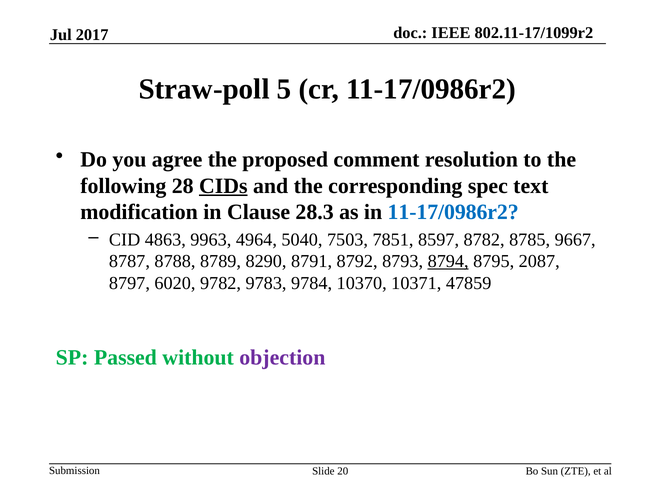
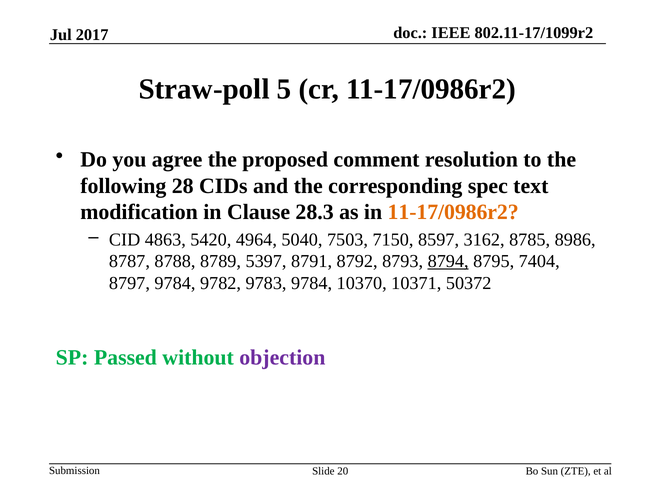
CIDs underline: present -> none
11-17/0986r2 at (453, 212) colour: blue -> orange
9963: 9963 -> 5420
7851: 7851 -> 7150
8782: 8782 -> 3162
9667: 9667 -> 8986
8290: 8290 -> 5397
2087: 2087 -> 7404
8797 6020: 6020 -> 9784
47859: 47859 -> 50372
